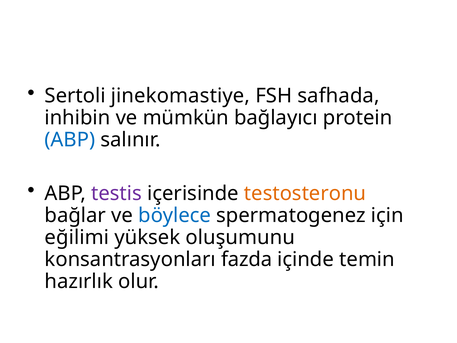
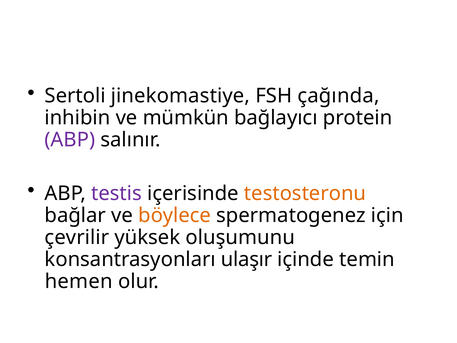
safhada: safhada -> çağında
ABP at (70, 140) colour: blue -> purple
böylece colour: blue -> orange
eğilimi: eğilimi -> çevrilir
fazda: fazda -> ulaşır
hazırlık: hazırlık -> hemen
